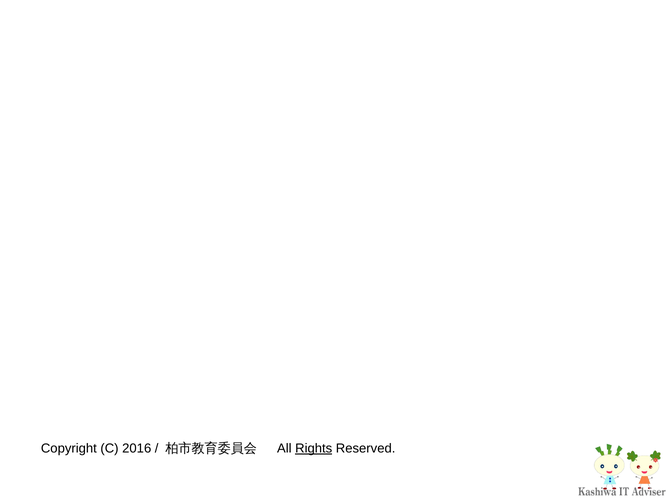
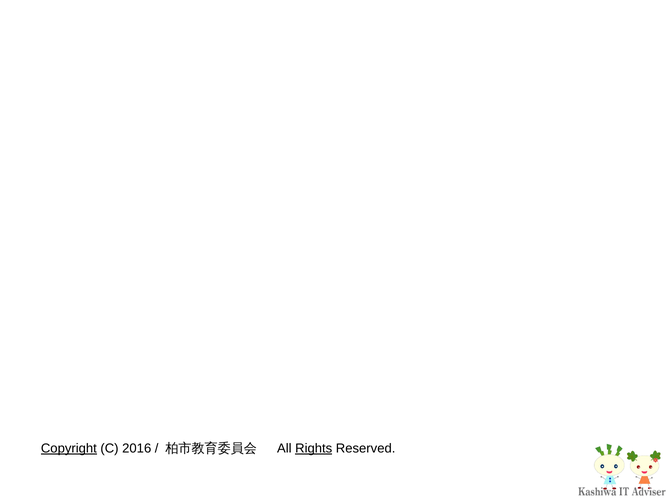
Copyright underline: none -> present
